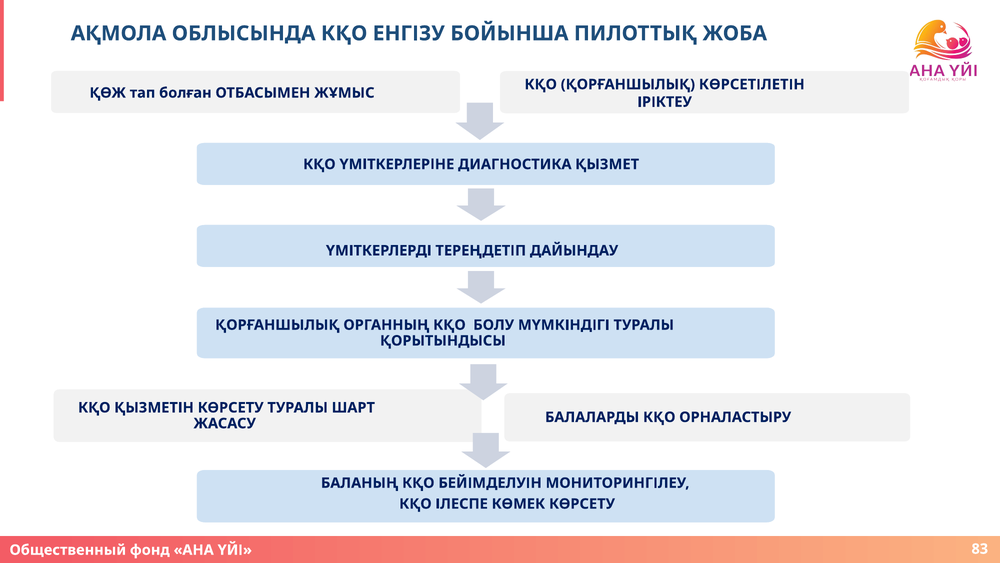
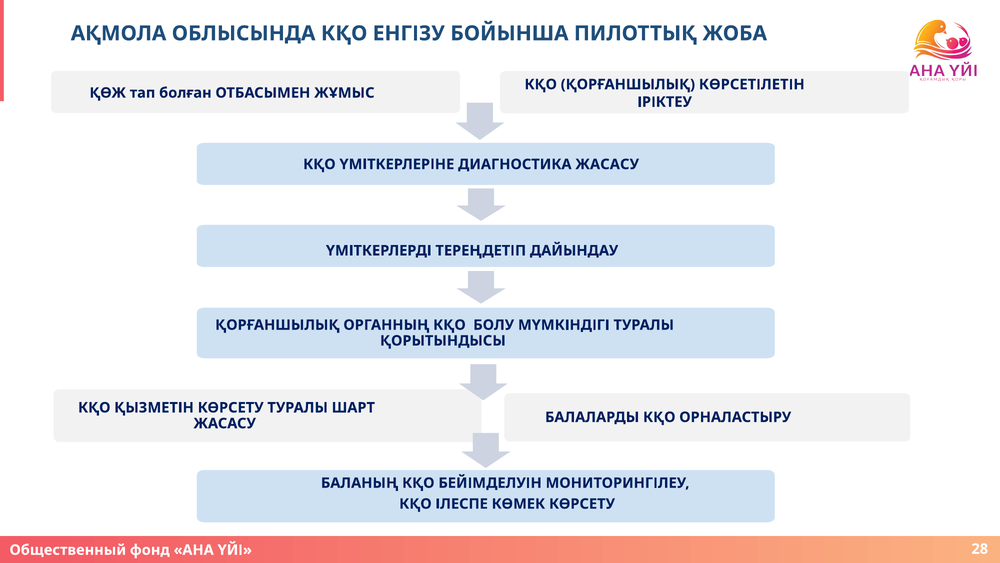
ДИАГНОСТИКА ҚЫЗМЕТ: ҚЫЗМЕТ -> ЖАСАСУ
83: 83 -> 28
